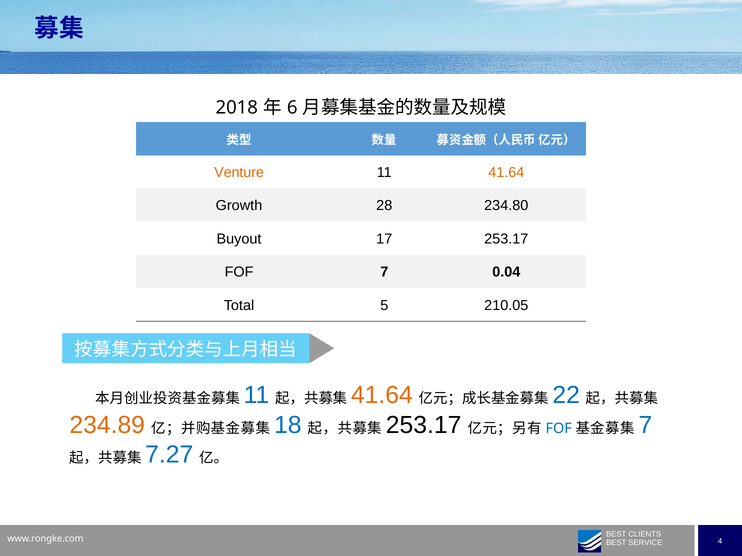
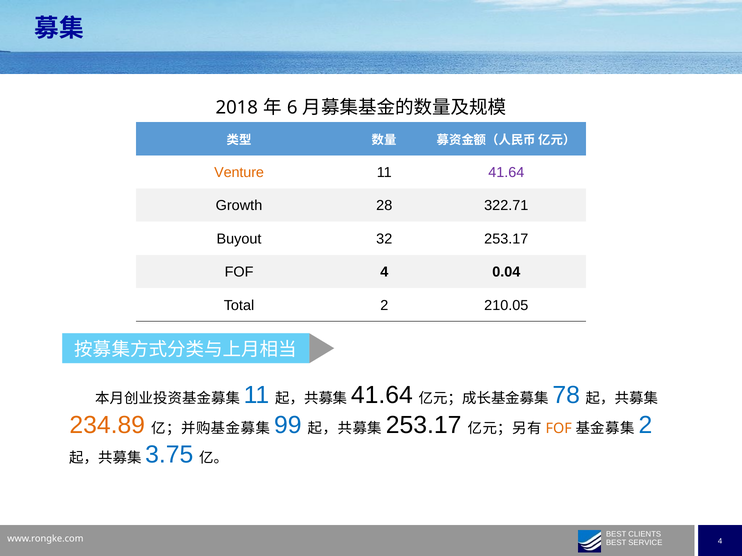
41.64 at (506, 173) colour: orange -> purple
234.80: 234.80 -> 322.71
17: 17 -> 32
FOF 7: 7 -> 4
Total 5: 5 -> 2
41.64 at (382, 396) colour: orange -> black
22: 22 -> 78
18: 18 -> 99
FOF at (559, 429) colour: blue -> orange
7 at (645, 425): 7 -> 2
7.27: 7.27 -> 3.75
